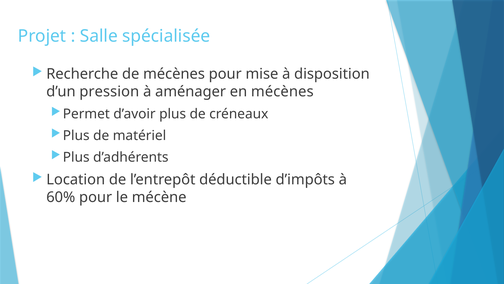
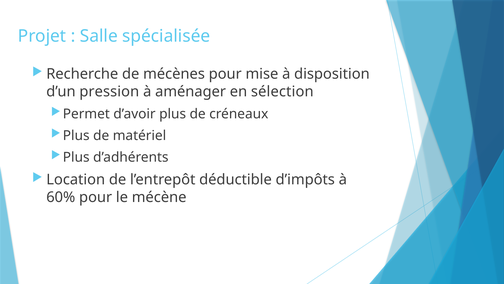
en mécènes: mécènes -> sélection
